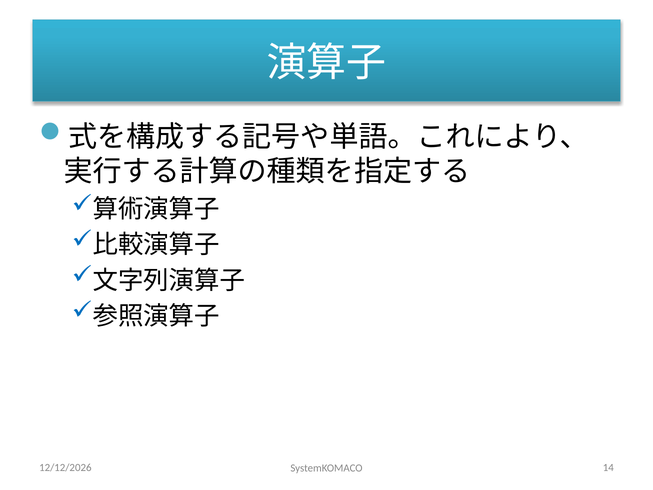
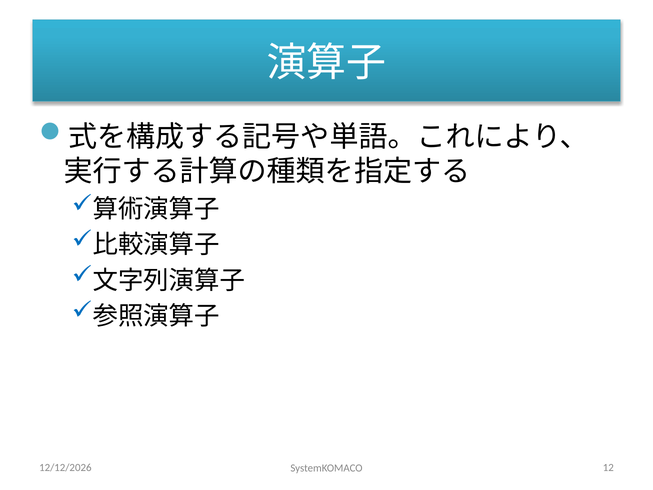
14: 14 -> 12
